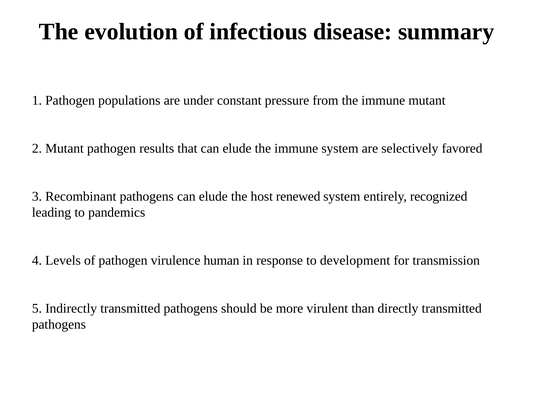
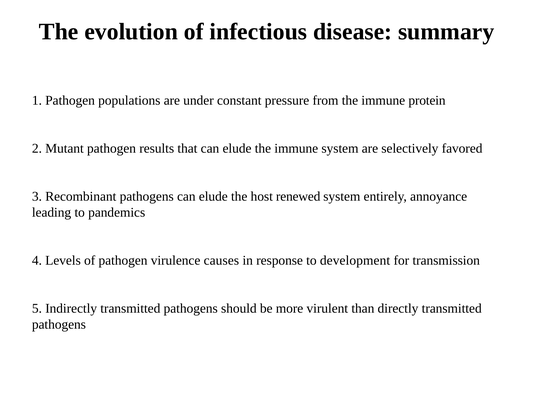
immune mutant: mutant -> protein
recognized: recognized -> annoyance
human: human -> causes
